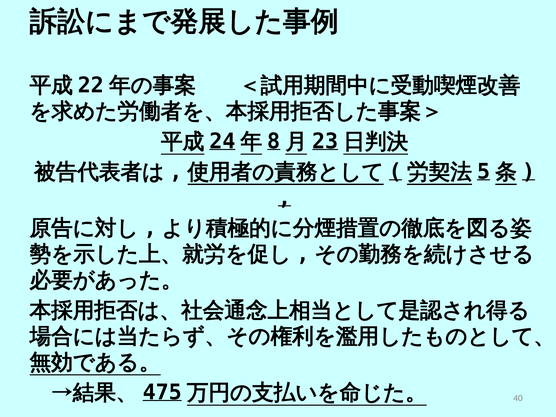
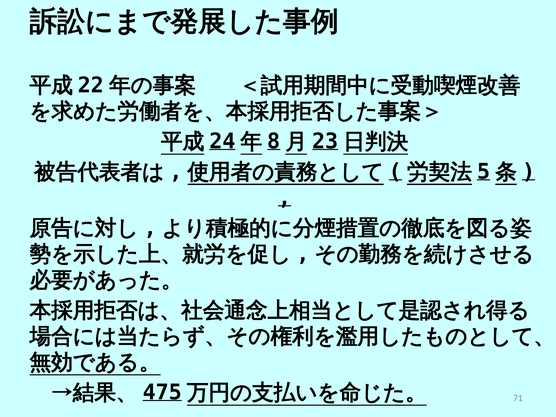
40: 40 -> 71
